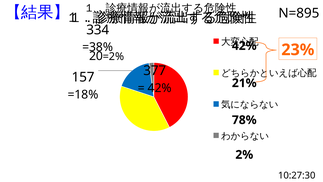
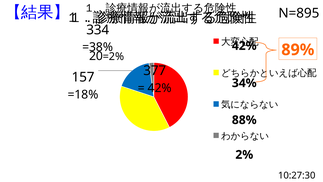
23%: 23% -> 89%
21%: 21% -> 34%
78%: 78% -> 88%
